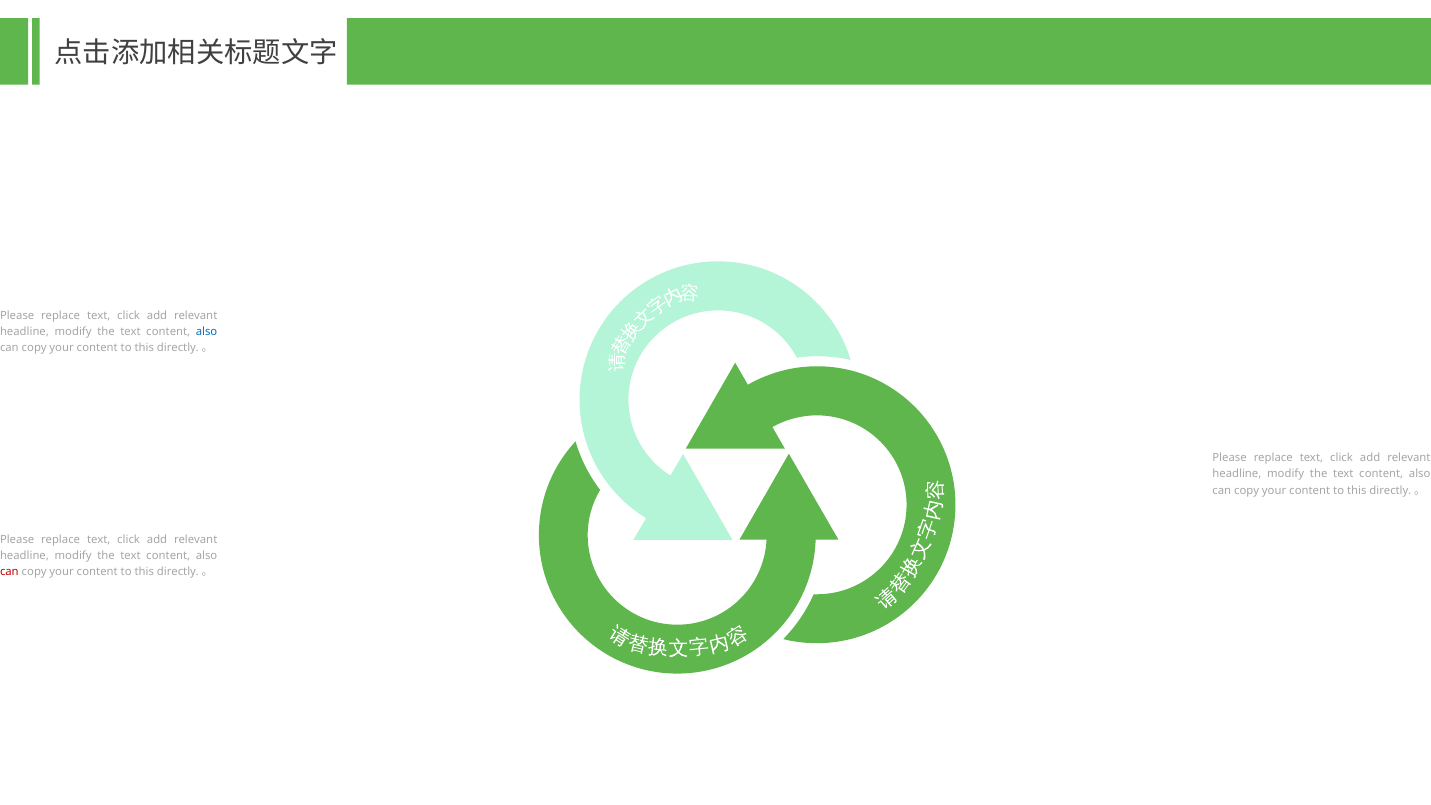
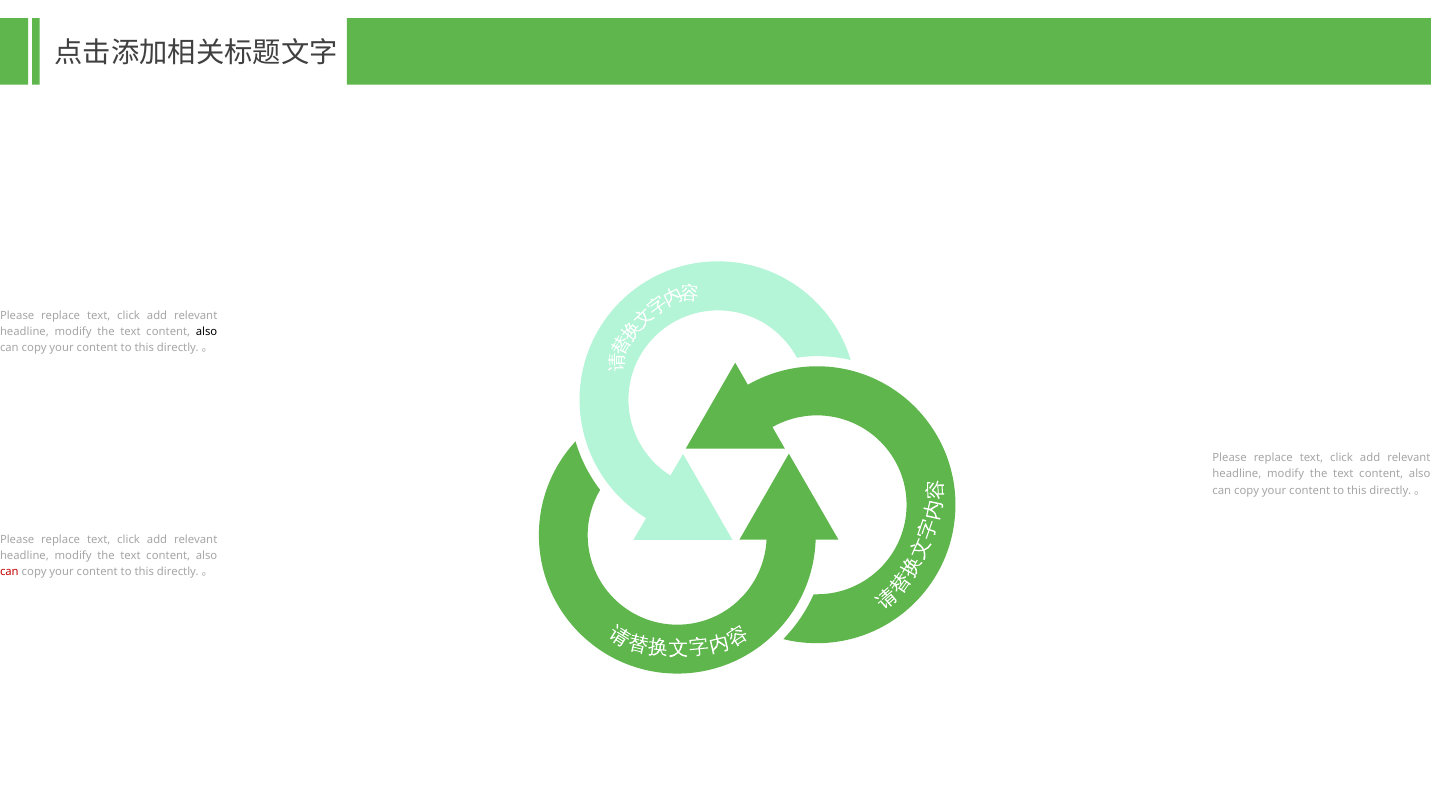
also at (207, 332) colour: blue -> black
